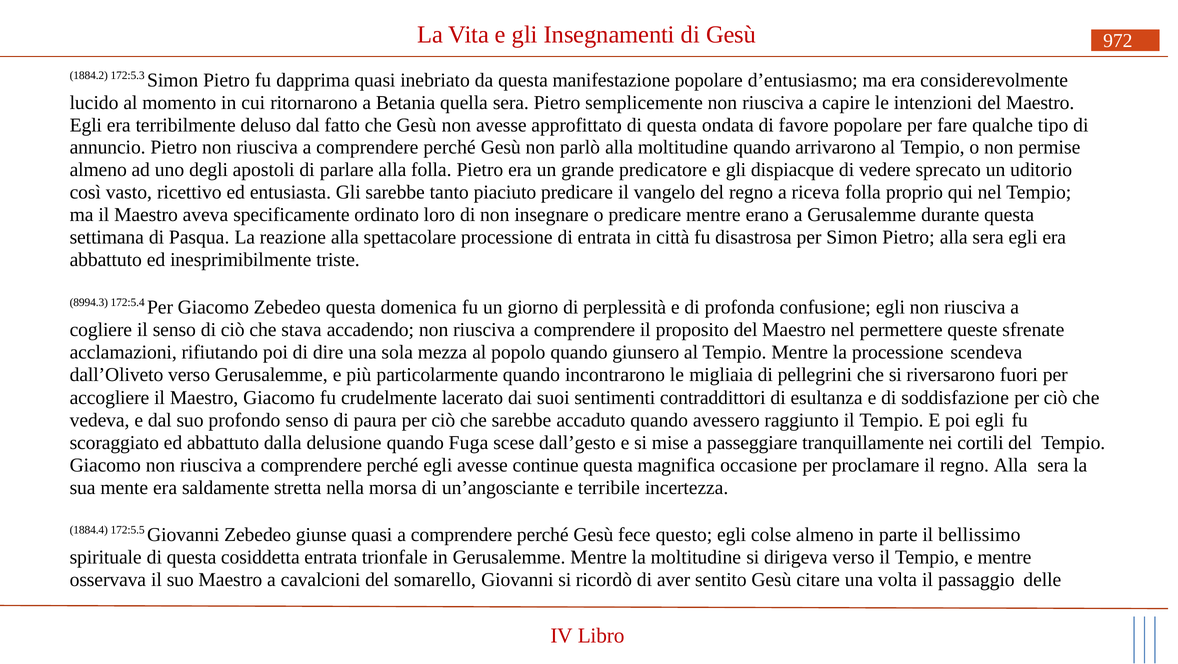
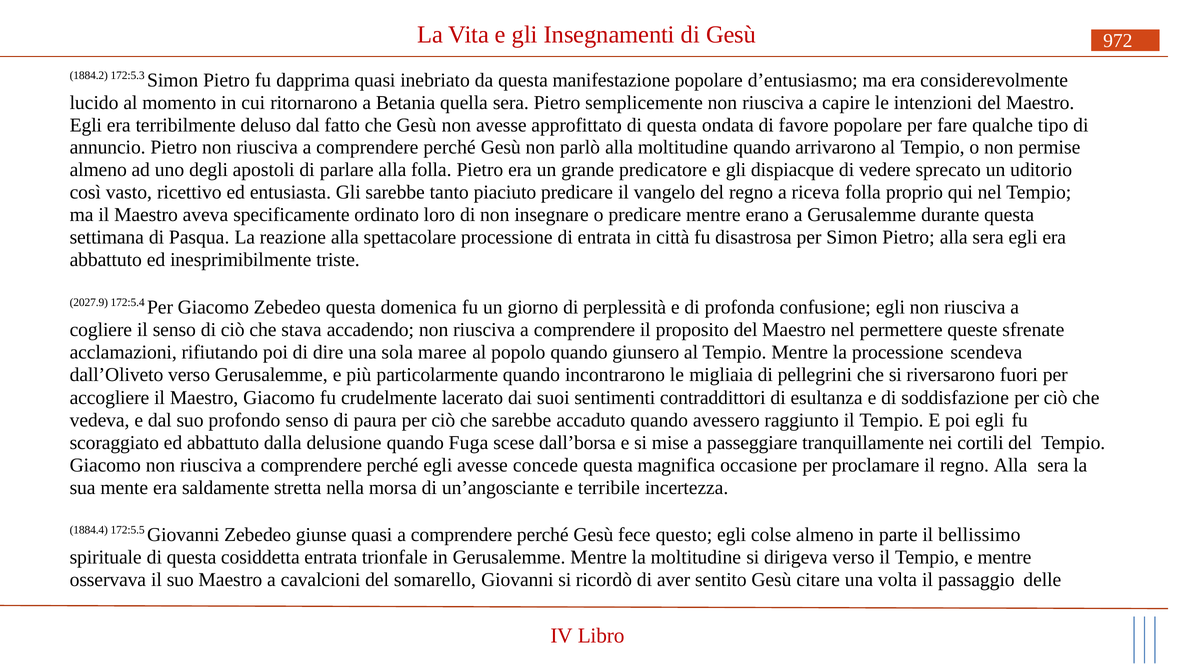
8994.3: 8994.3 -> 2027.9
mezza: mezza -> maree
dall’gesto: dall’gesto -> dall’borsa
continue: continue -> concede
